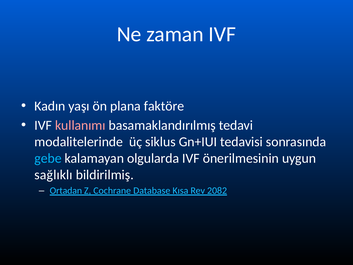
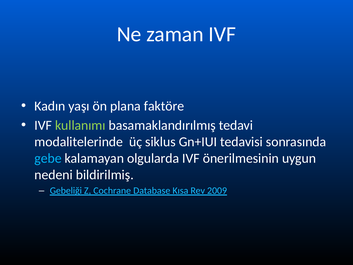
kullanımı colour: pink -> light green
sağlıklı: sağlıklı -> nedeni
Ortadan: Ortadan -> Gebeliği
2082: 2082 -> 2009
